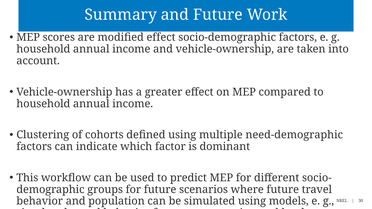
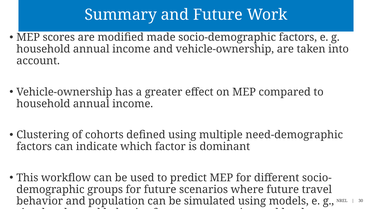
modified effect: effect -> made
